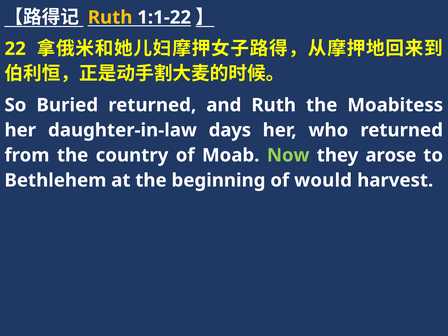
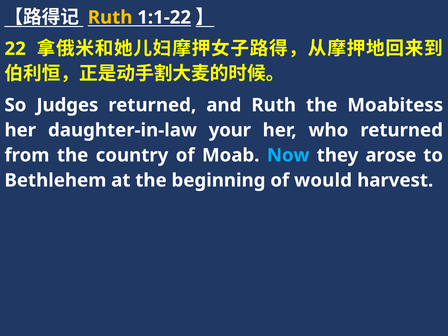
Buried: Buried -> Judges
days: days -> your
Now colour: light green -> light blue
